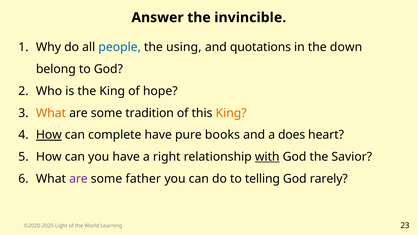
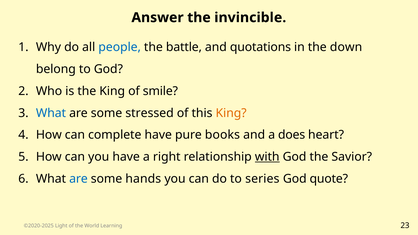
using: using -> battle
hope: hope -> smile
What at (51, 113) colour: orange -> blue
tradition: tradition -> stressed
How at (49, 135) underline: present -> none
are at (78, 179) colour: purple -> blue
father: father -> hands
telling: telling -> series
rarely: rarely -> quote
